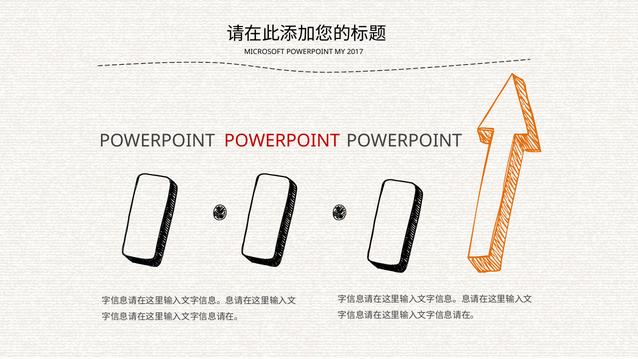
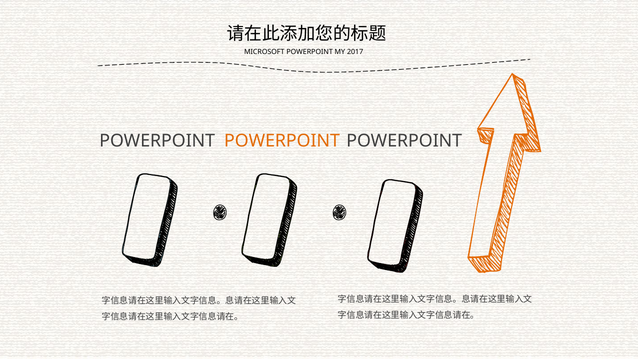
POWERPOINT at (282, 141) colour: red -> orange
